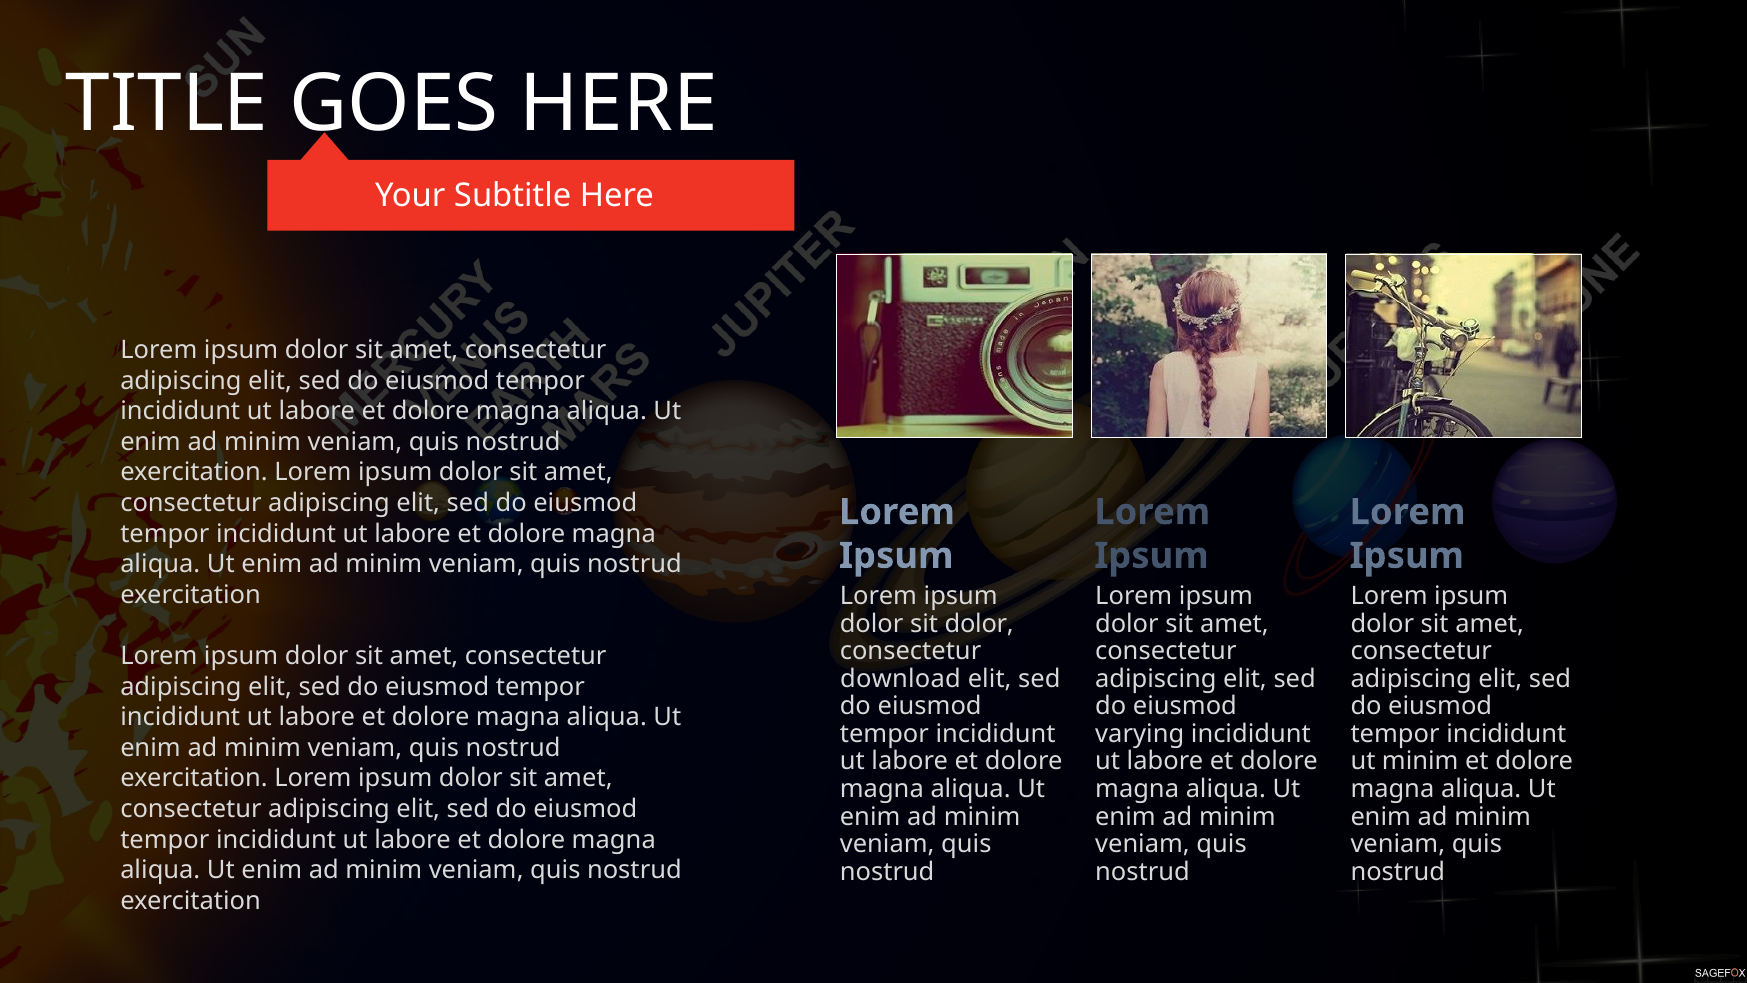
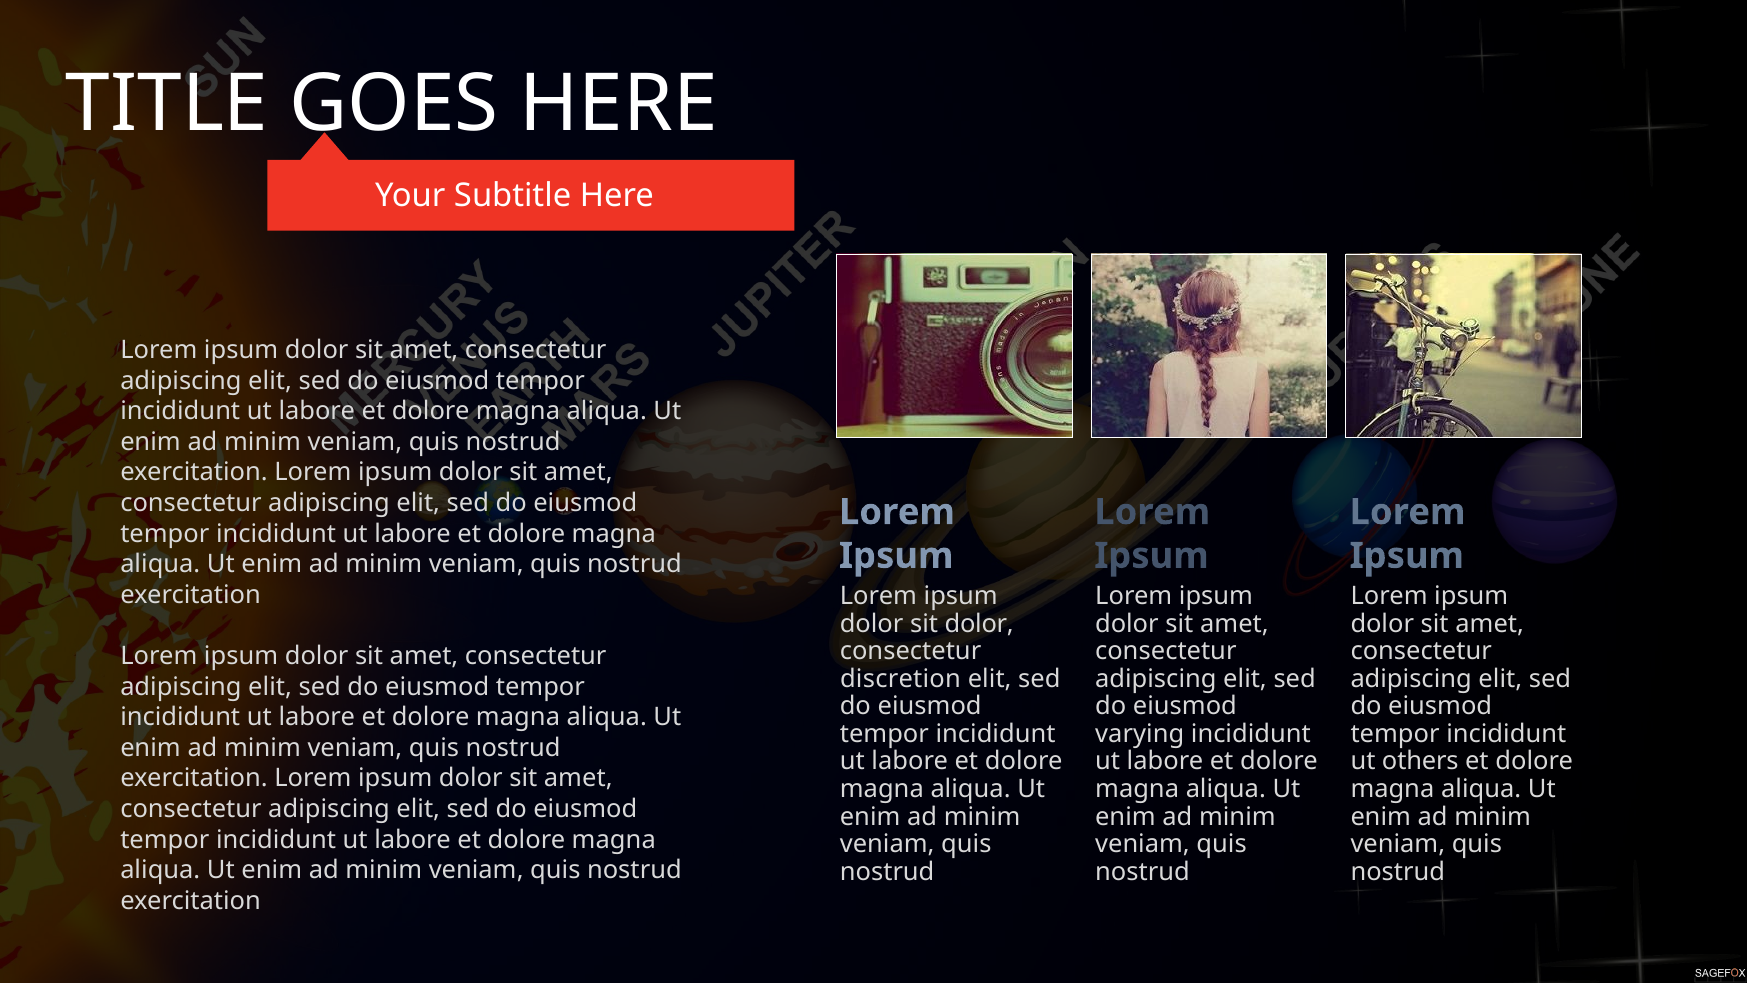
download: download -> discretion
ut minim: minim -> others
